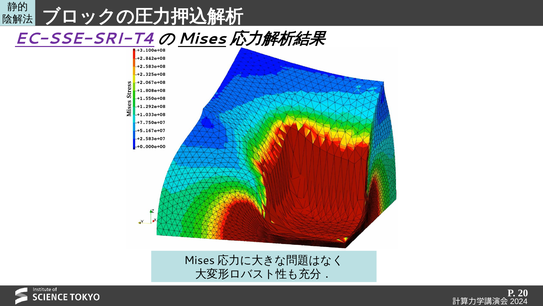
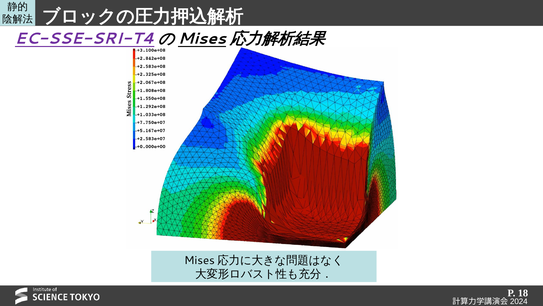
20: 20 -> 18
